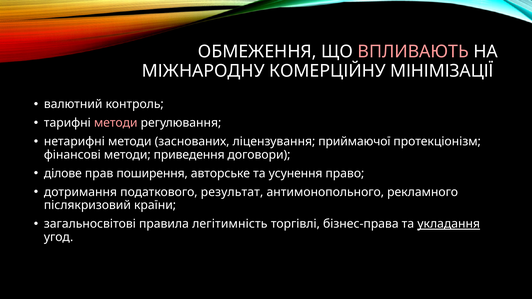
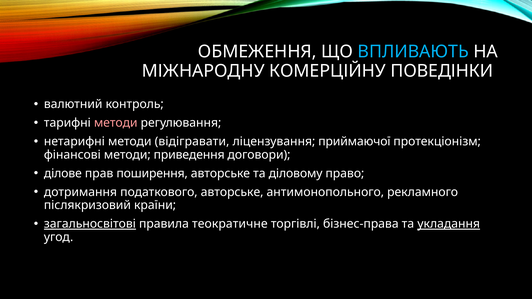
ВПЛИВАЮТЬ colour: pink -> light blue
МІНІМІЗАЦІЇ: МІНІМІЗАЦІЇ -> ПОВЕДІНКИ
заснованих: заснованих -> відігравати
усунення: усунення -> діловому
податкового результат: результат -> авторське
загальносвітові underline: none -> present
легітимність: легітимність -> теократичне
